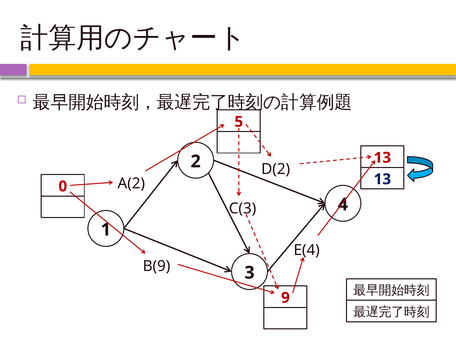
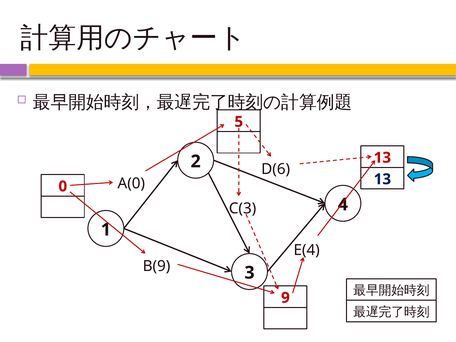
D(2: D(2 -> D(6
A(2: A(2 -> A(0
